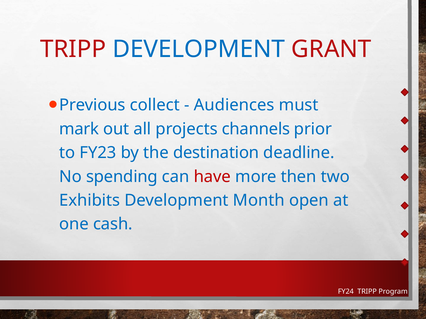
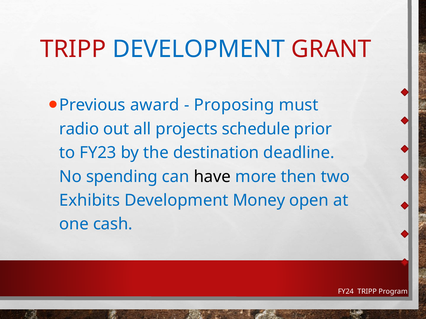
collect: collect -> award
Audiences: Audiences -> Proposing
mark: mark -> radio
channels: channels -> schedule
have colour: red -> black
Month: Month -> Money
